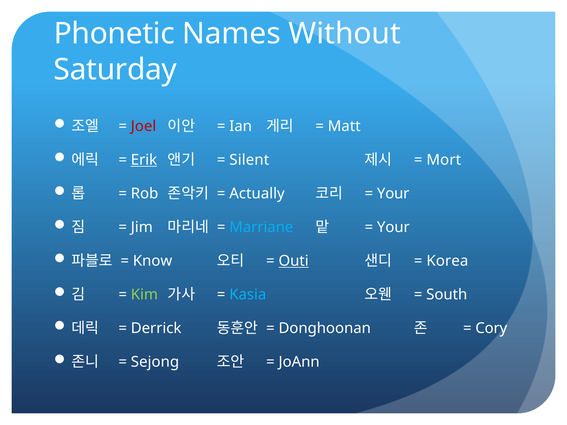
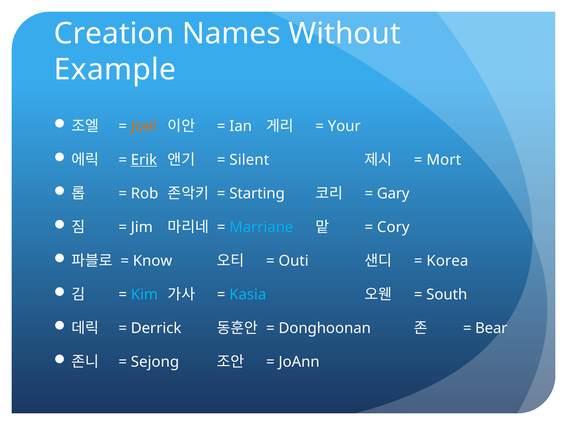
Phonetic: Phonetic -> Creation
Saturday: Saturday -> Example
Joel colour: red -> orange
Matt: Matt -> Your
Actually: Actually -> Starting
Your at (393, 194): Your -> Gary
Your at (393, 227): Your -> Cory
Outi underline: present -> none
Kim colour: light green -> light blue
Cory: Cory -> Bear
